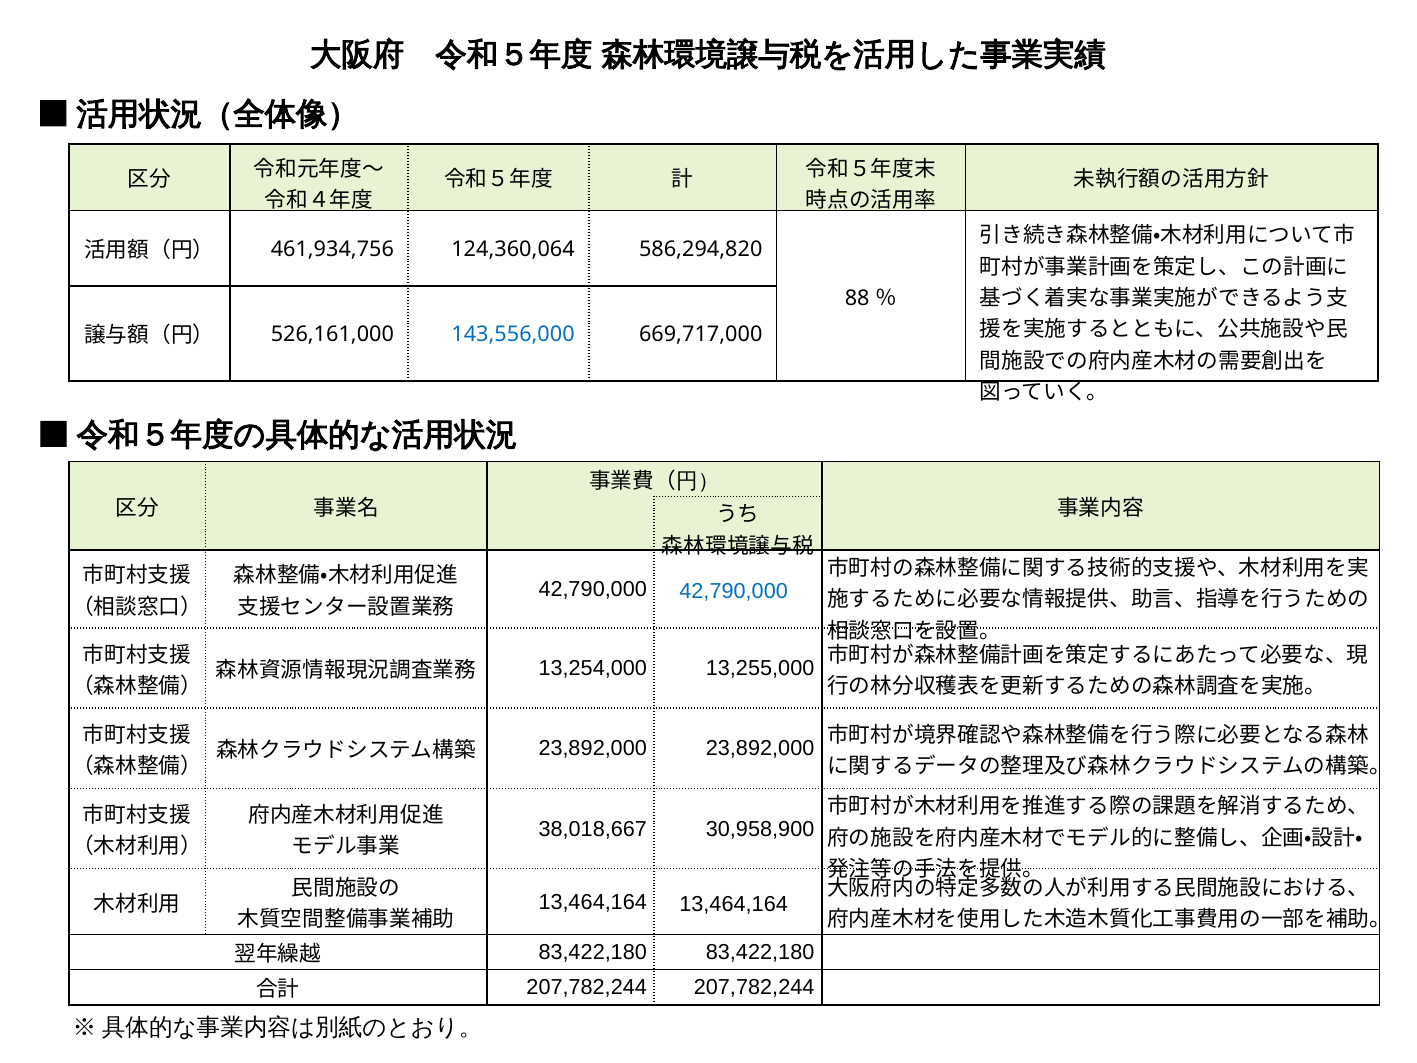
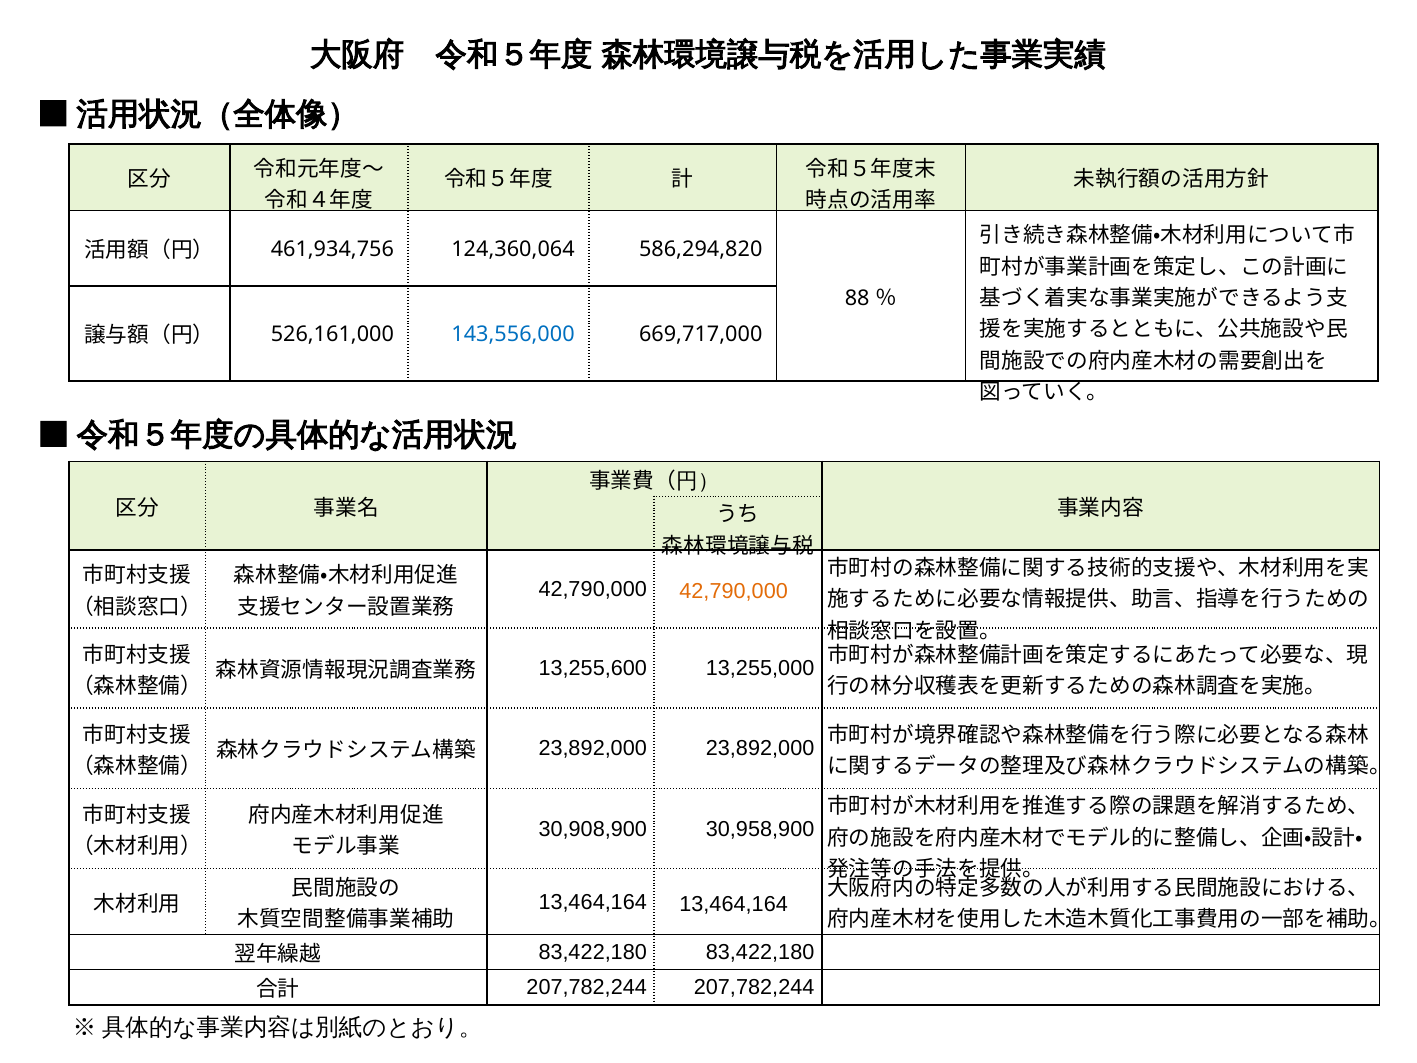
42,790,000 at (734, 591) colour: blue -> orange
13,254,000: 13,254,000 -> 13,255,600
38,018,667: 38,018,667 -> 30,908,900
